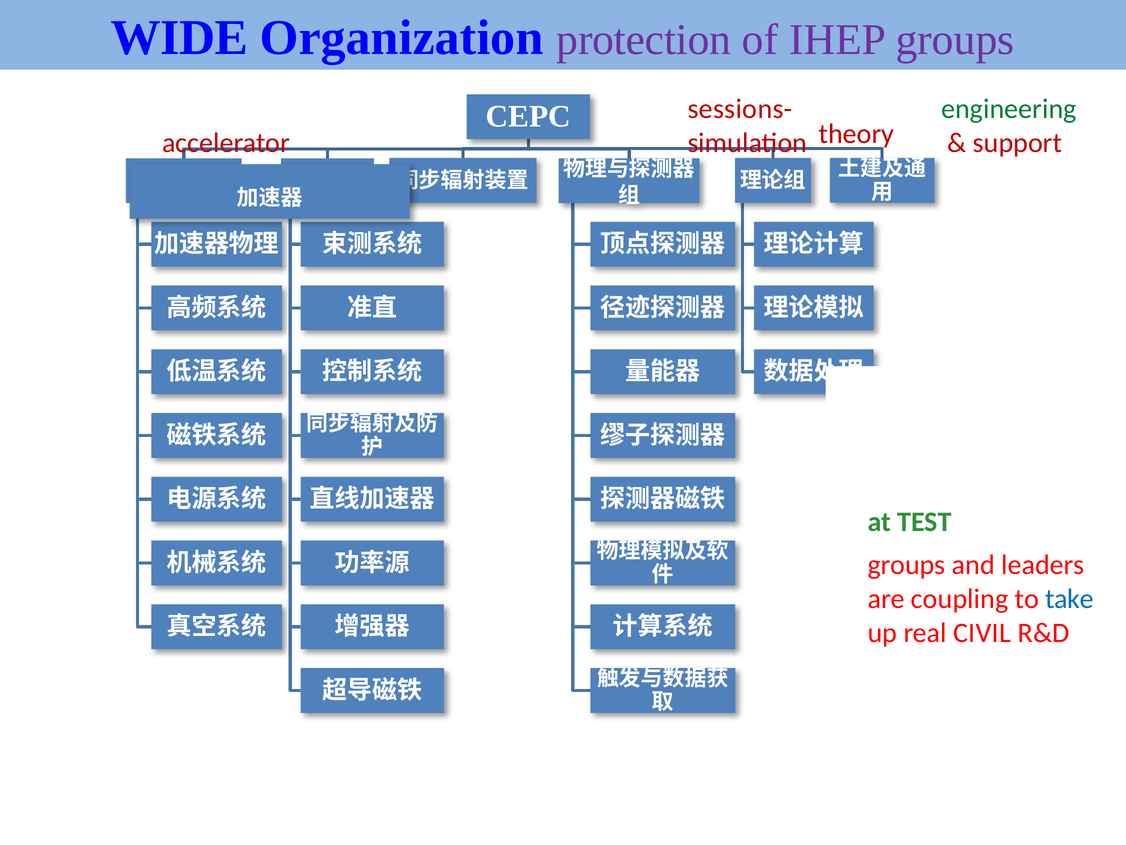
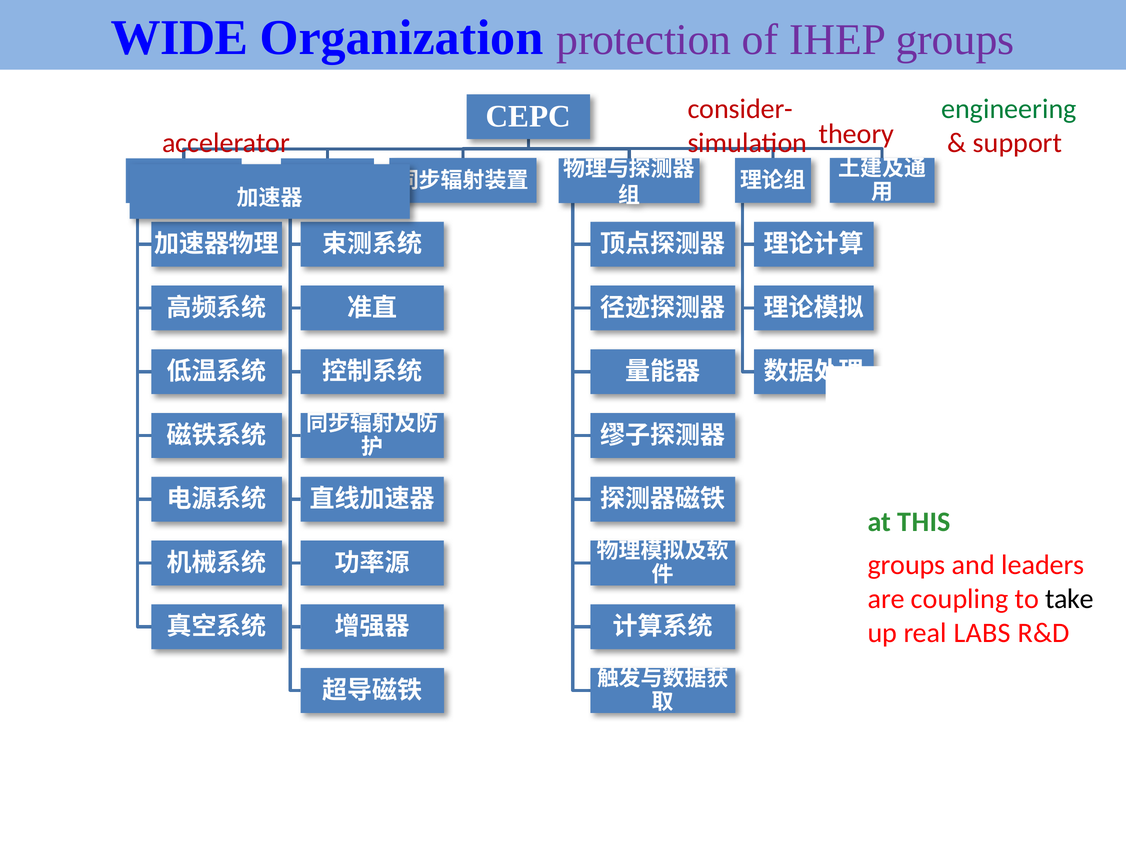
sessions-: sessions- -> consider-
TEST: TEST -> THIS
take colour: blue -> black
CIVIL: CIVIL -> LABS
